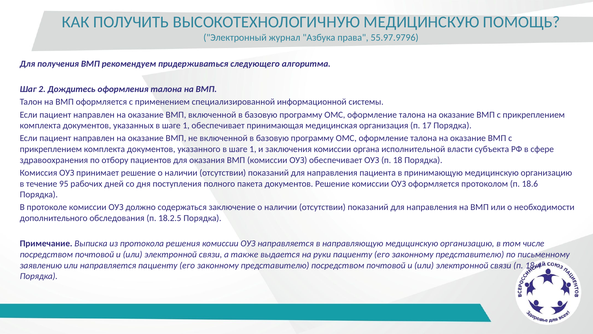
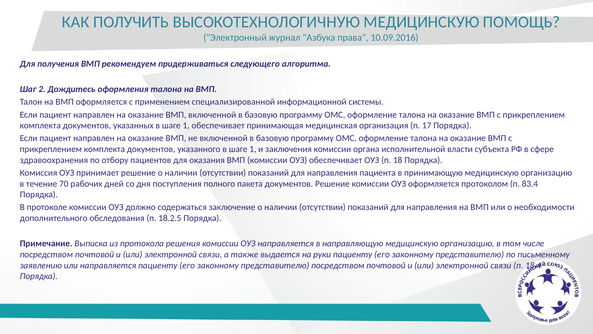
55.97.9796: 55.97.9796 -> 10.09.2016
95: 95 -> 70
18.6: 18.6 -> 83.4
